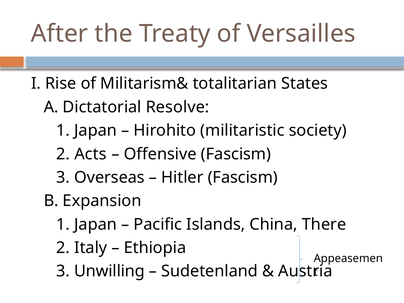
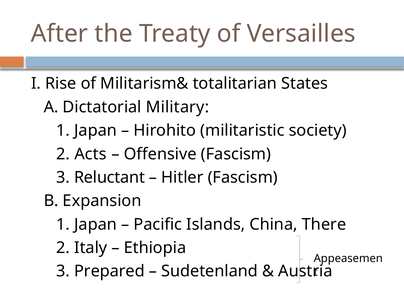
Resolve: Resolve -> Military
Overseas: Overseas -> Reluctant
Unwilling: Unwilling -> Prepared
